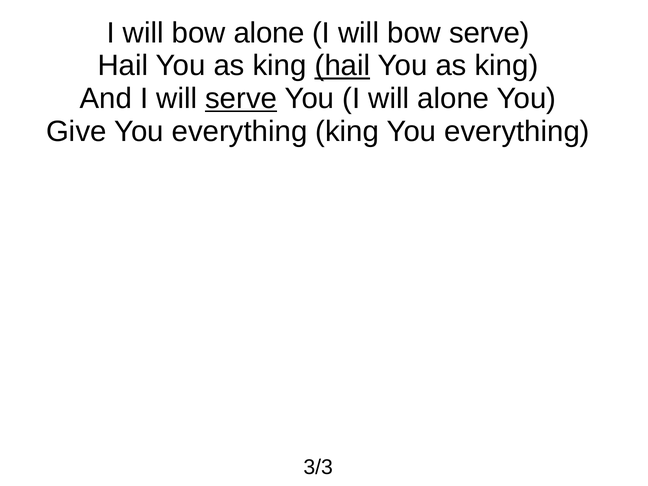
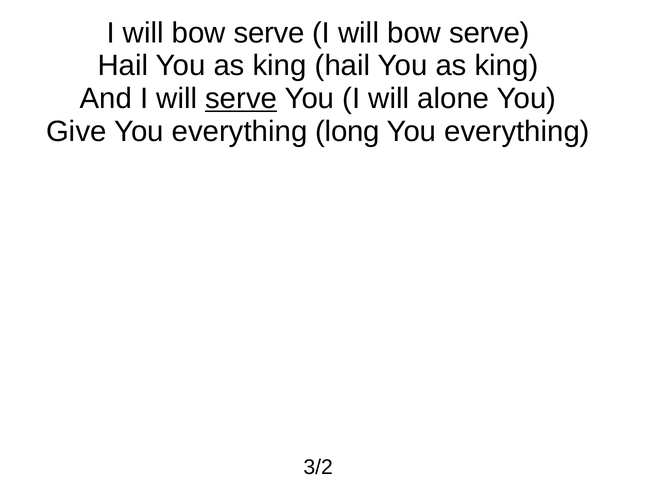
alone at (269, 33): alone -> serve
hail at (342, 66) underline: present -> none
everything king: king -> long
3/3: 3/3 -> 3/2
